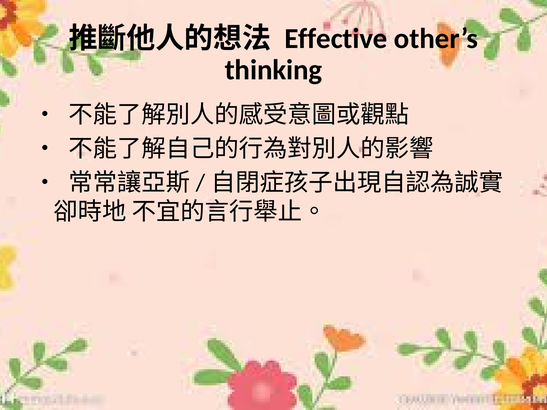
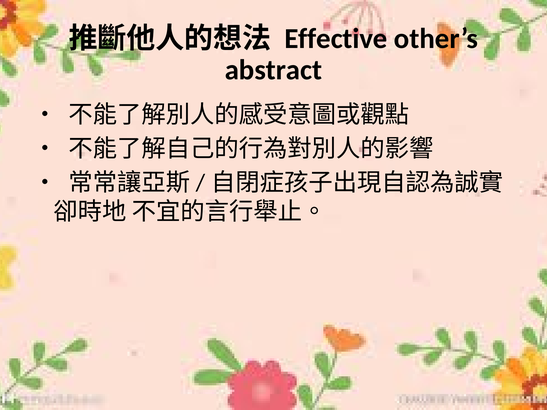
thinking: thinking -> abstract
